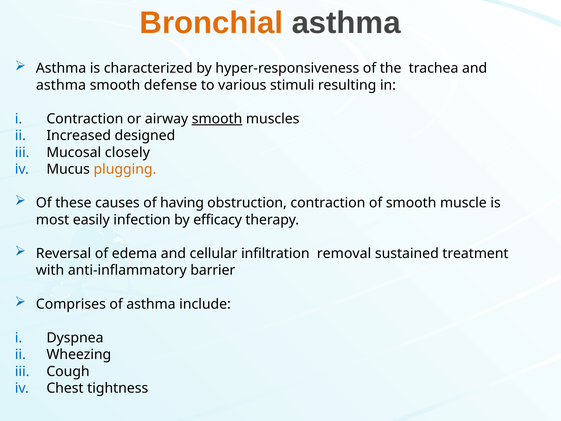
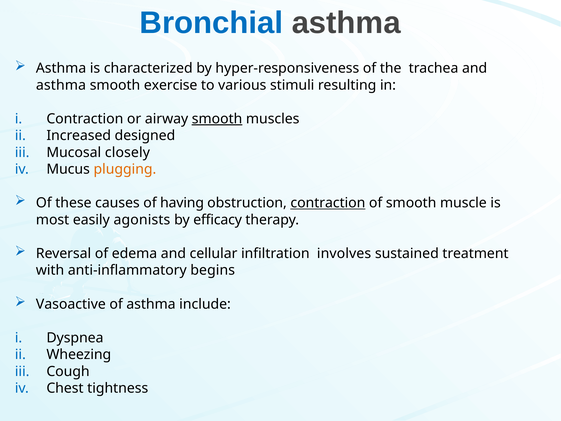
Bronchial colour: orange -> blue
defense: defense -> exercise
contraction at (328, 203) underline: none -> present
infection: infection -> agonists
removal: removal -> involves
barrier: barrier -> begins
Comprises: Comprises -> Vasoactive
